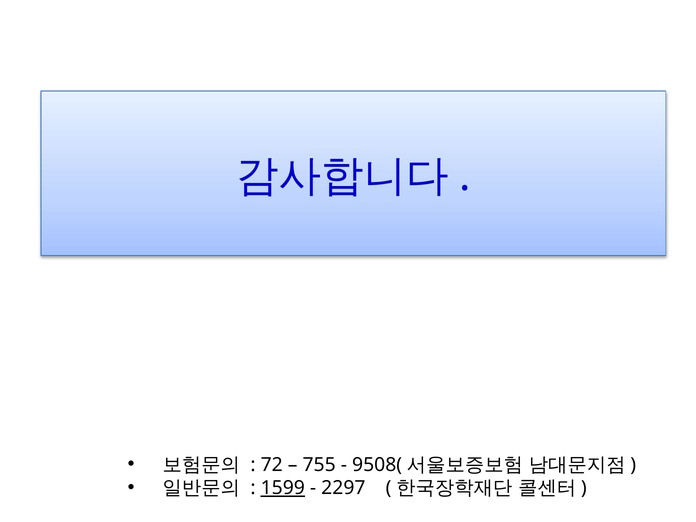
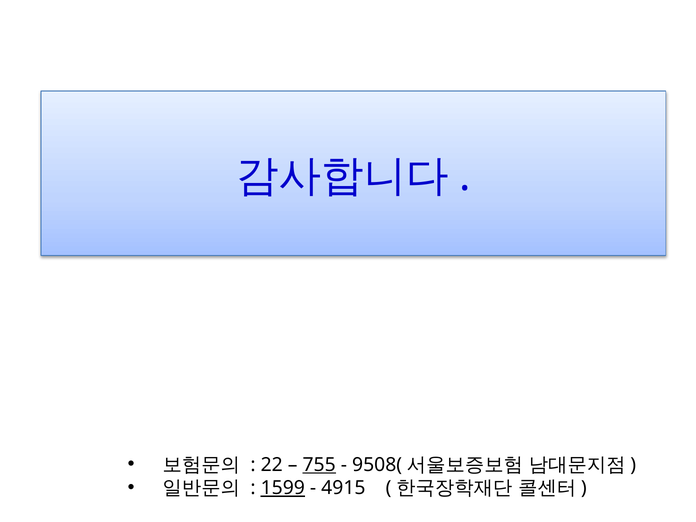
72: 72 -> 22
755 underline: none -> present
2297: 2297 -> 4915
